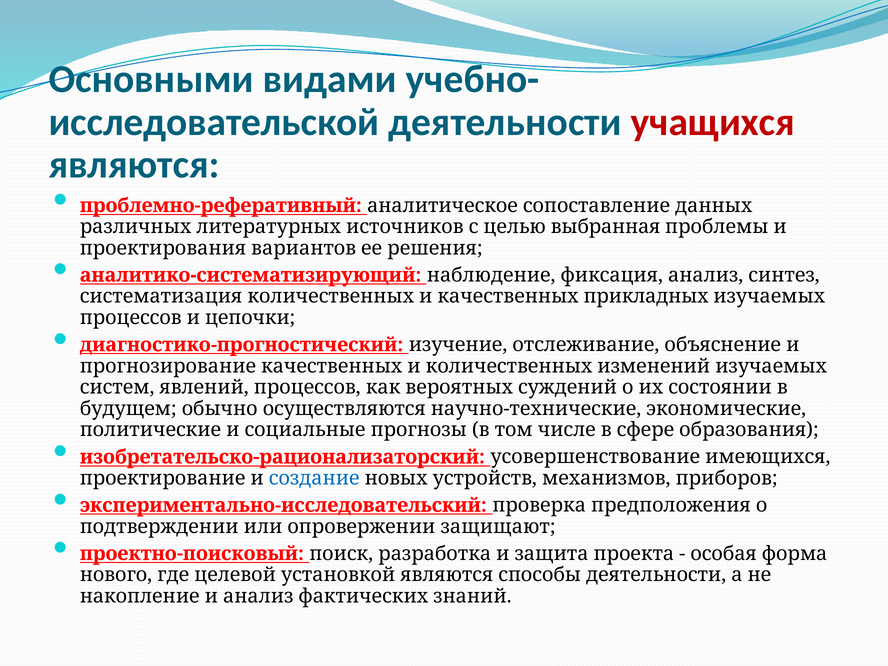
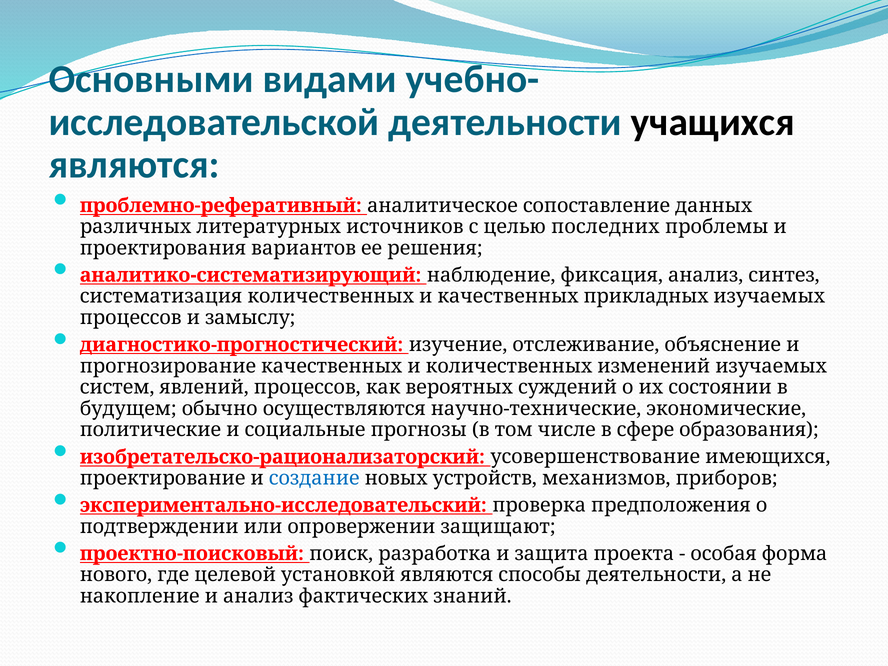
учащихся colour: red -> black
выбранная: выбранная -> последних
цепочки: цепочки -> замыслу
